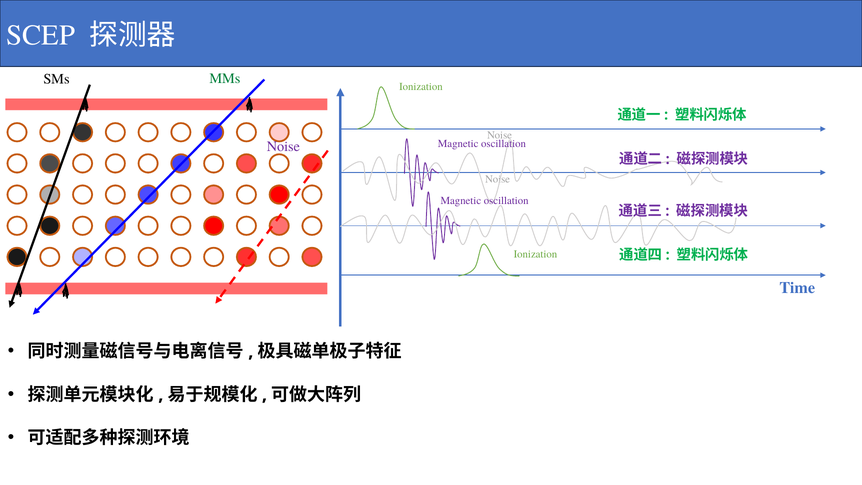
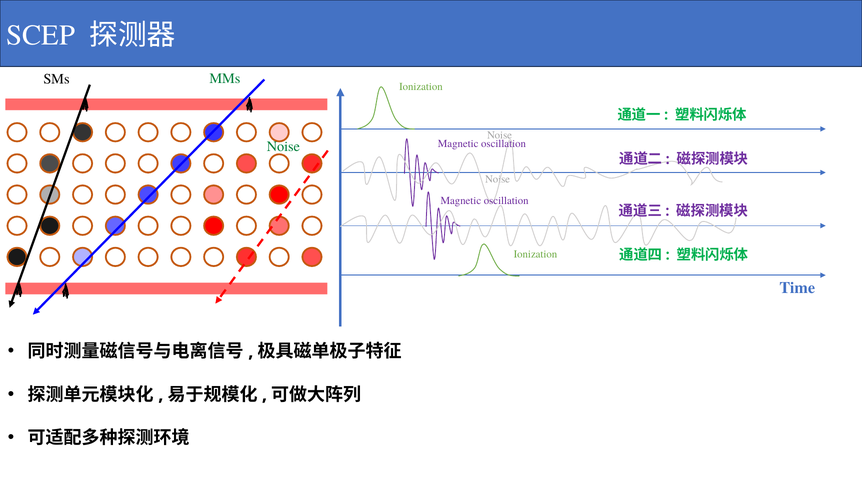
Noise at (283, 147) colour: purple -> green
